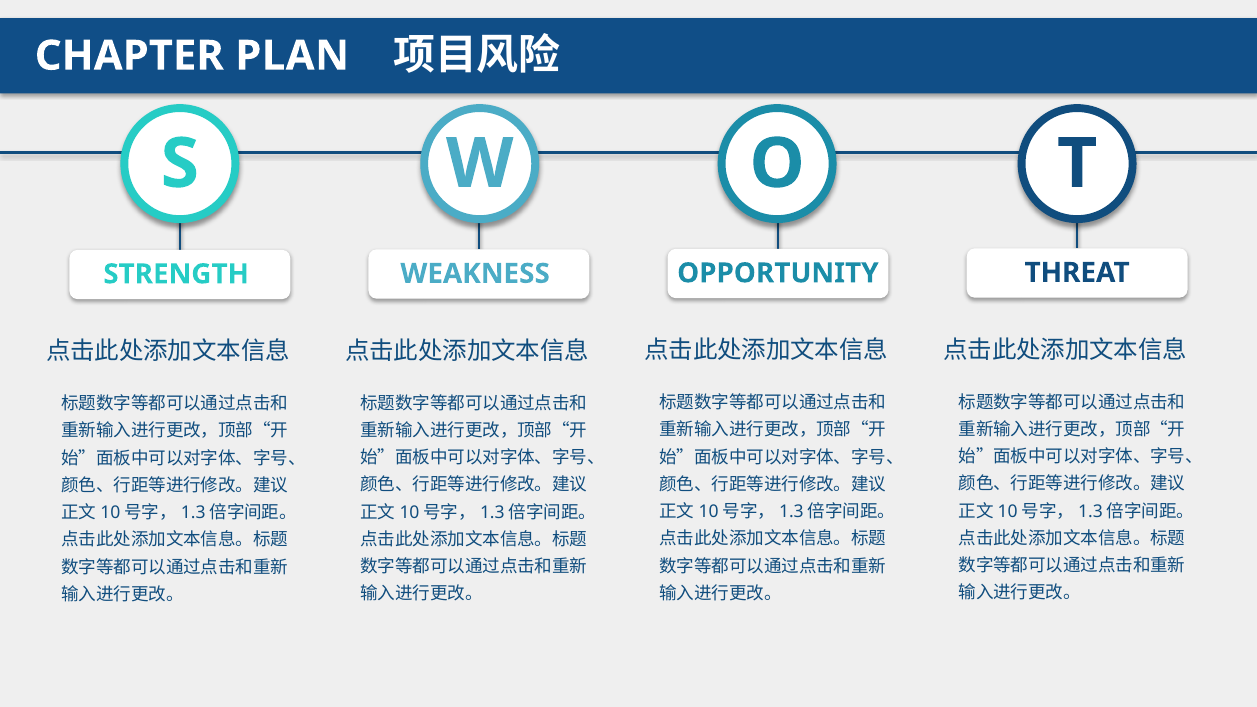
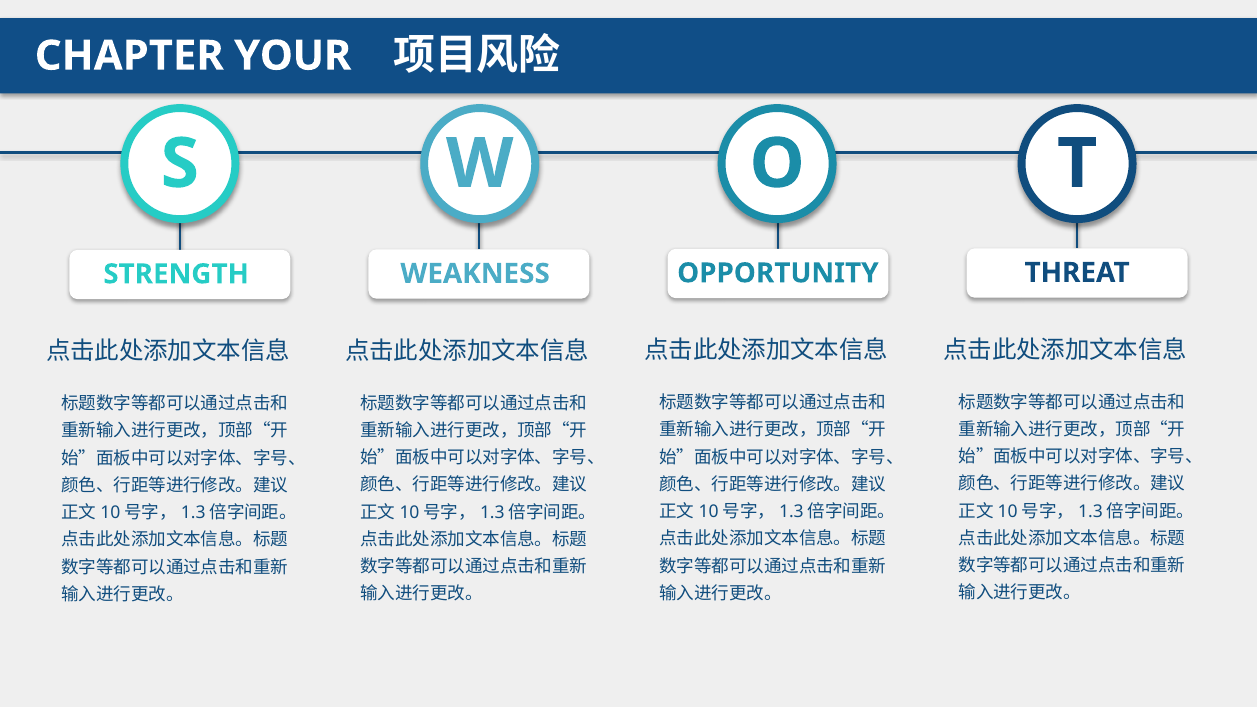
PLAN: PLAN -> YOUR
